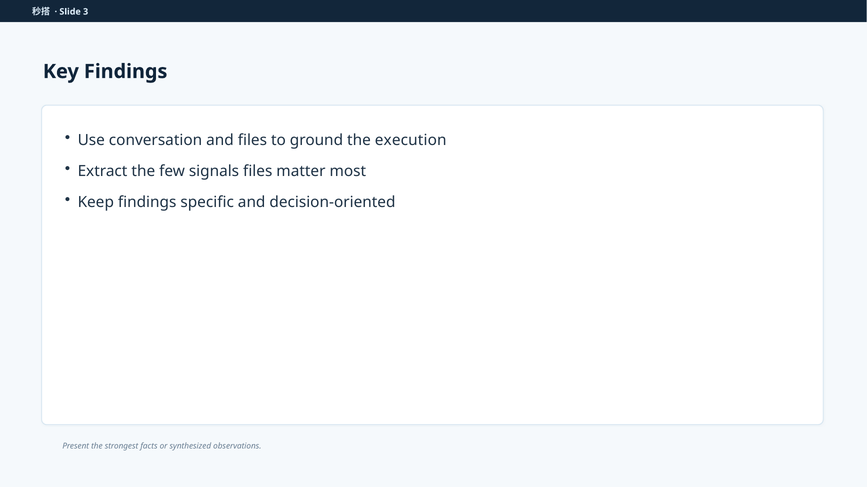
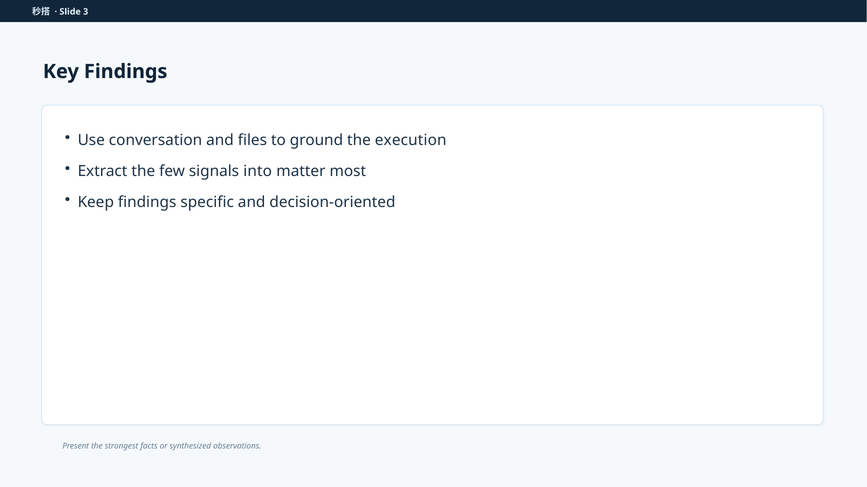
signals files: files -> into
